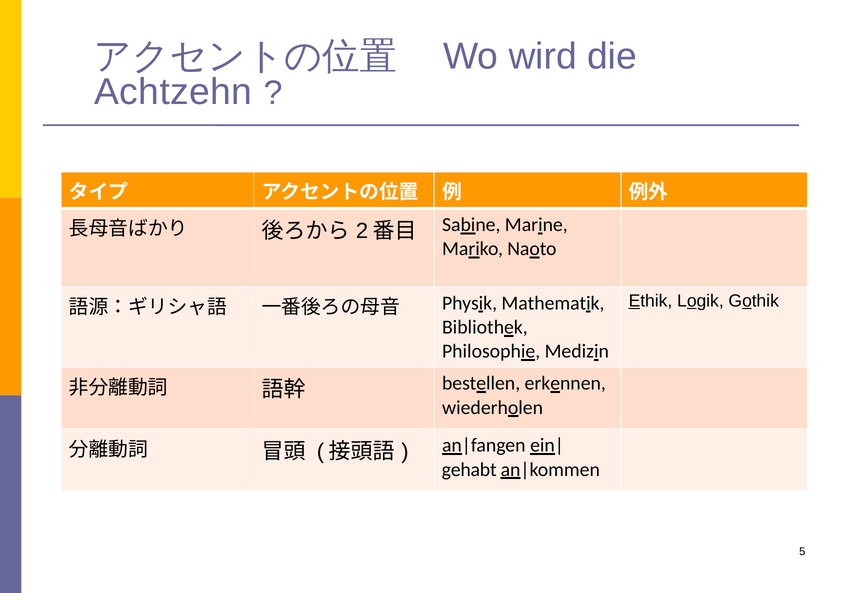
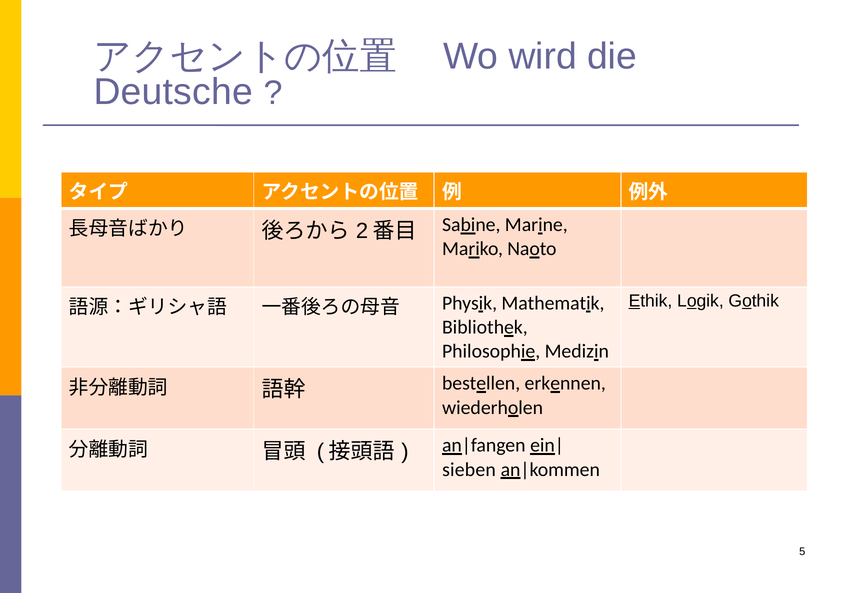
Achtzehn: Achtzehn -> Deutsche
gehabt: gehabt -> sieben
